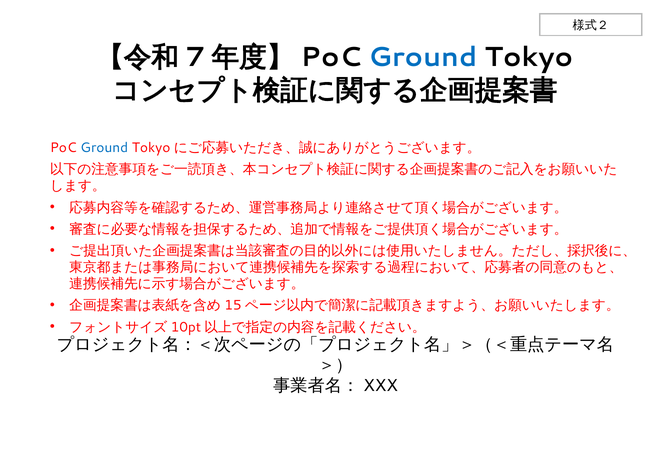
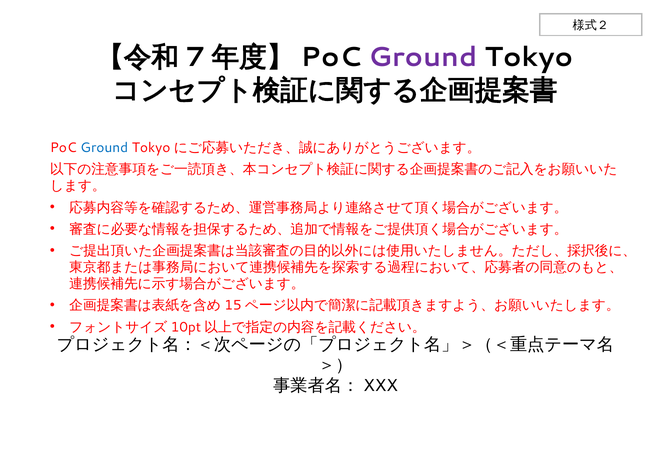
Ground at (423, 57) colour: blue -> purple
